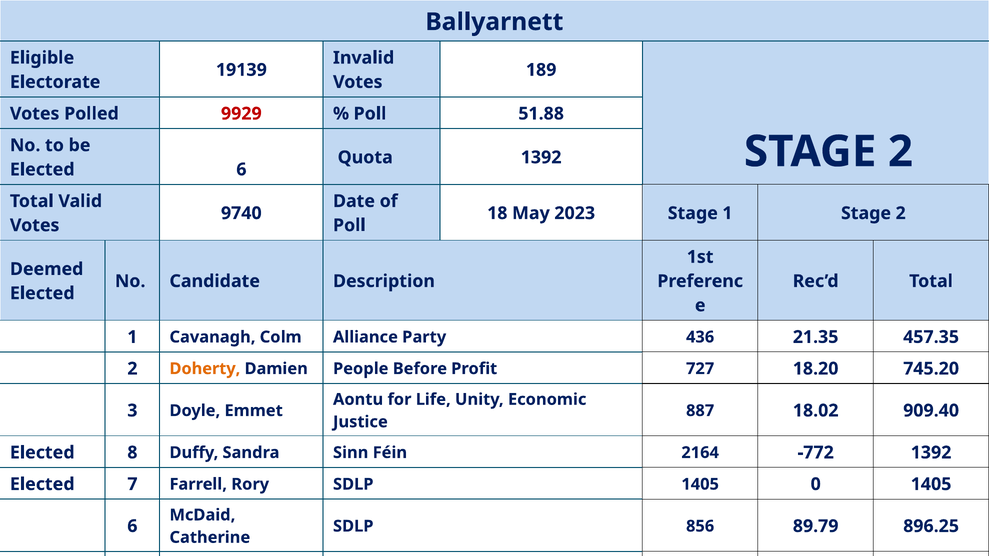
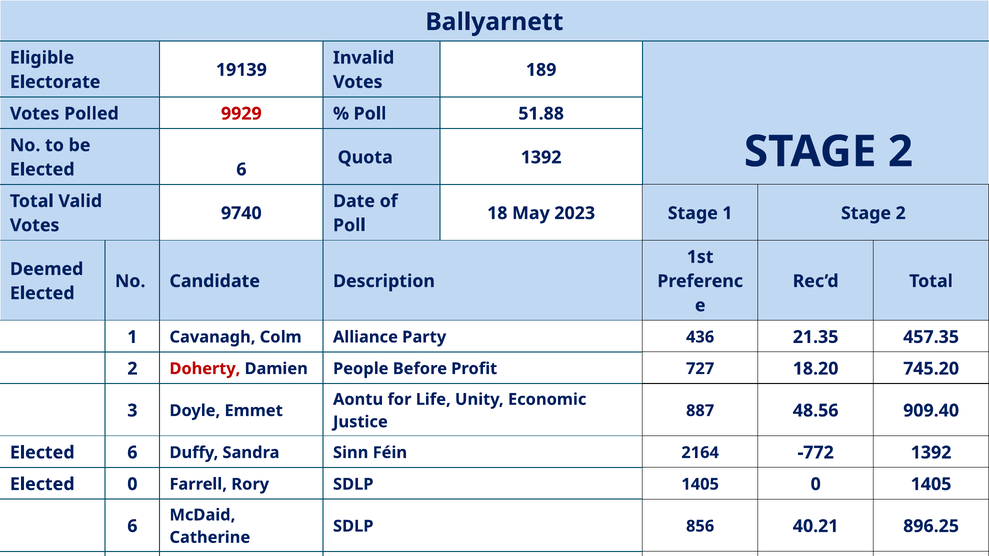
Doherty colour: orange -> red
18.02: 18.02 -> 48.56
8 at (132, 453): 8 -> 6
7 at (132, 484): 7 -> 0
89.79: 89.79 -> 40.21
